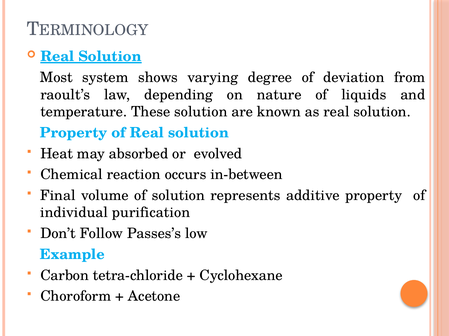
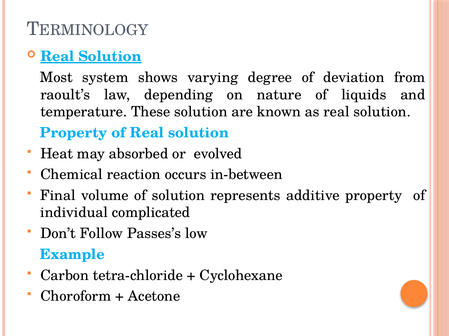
purification: purification -> complicated
